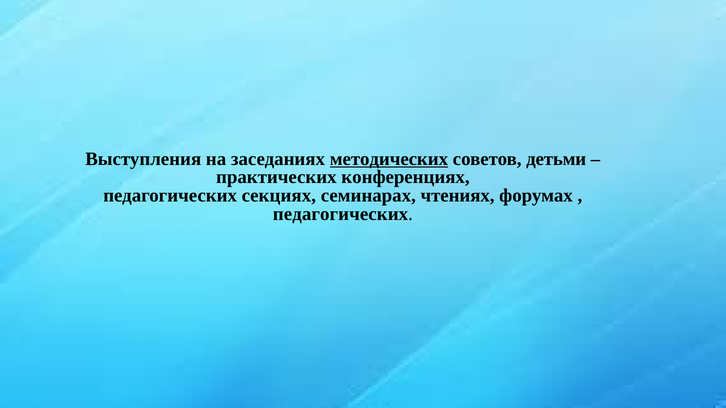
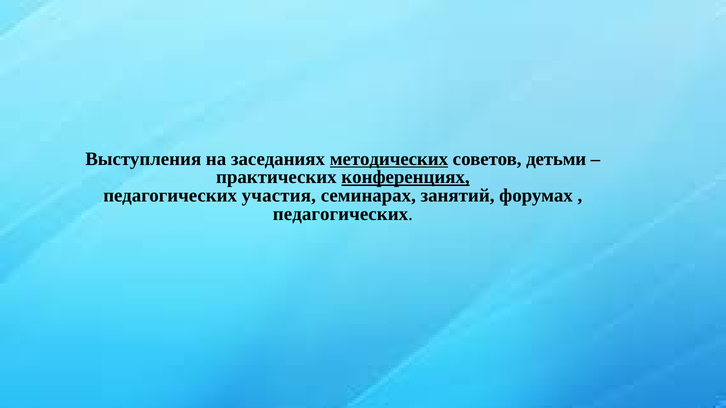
конференциях underline: none -> present
секциях: секциях -> участия
чтениях: чтениях -> занятий
